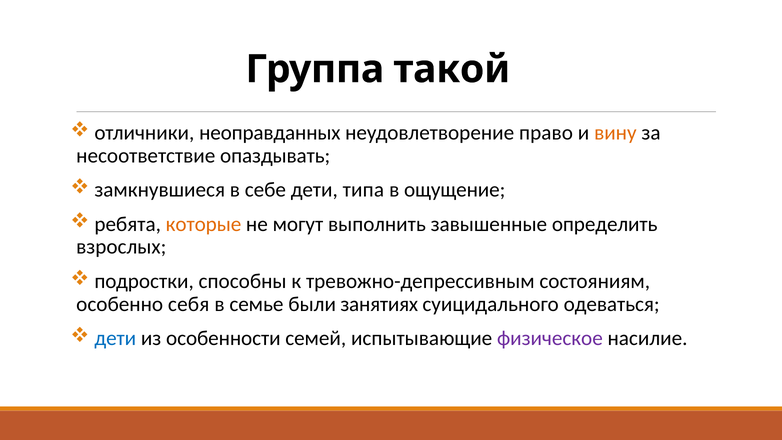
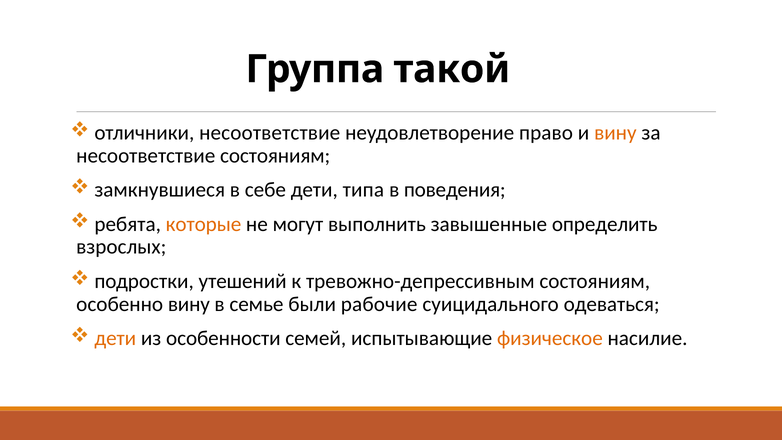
отличники неоправданных: неоправданных -> несоответствие
несоответствие опаздывать: опаздывать -> состояниям
ощущение: ощущение -> поведения
способны: способны -> утешений
особенно себя: себя -> вину
занятиях: занятиях -> рабочие
дети at (115, 338) colour: blue -> orange
физическое colour: purple -> orange
